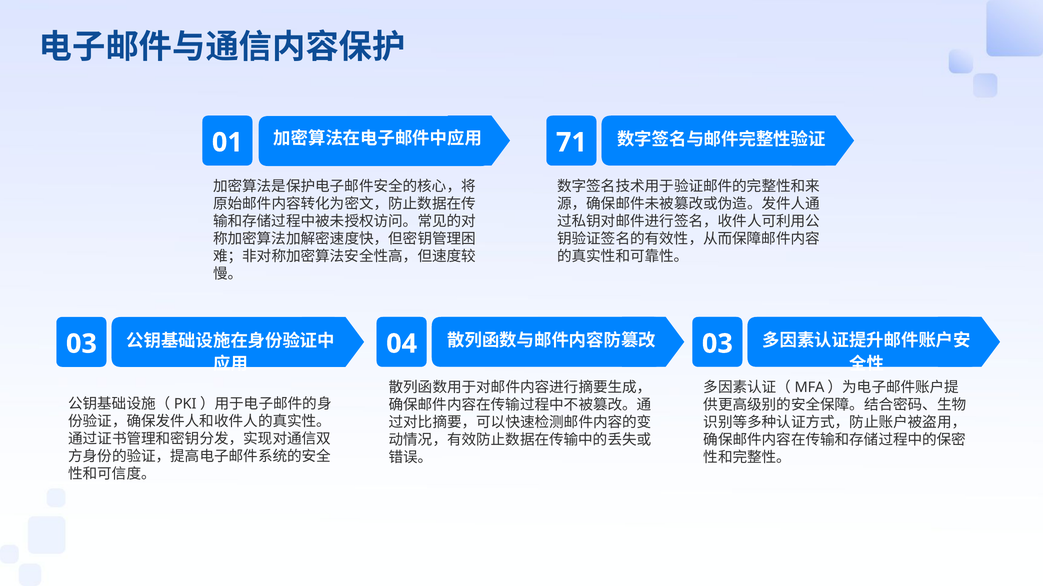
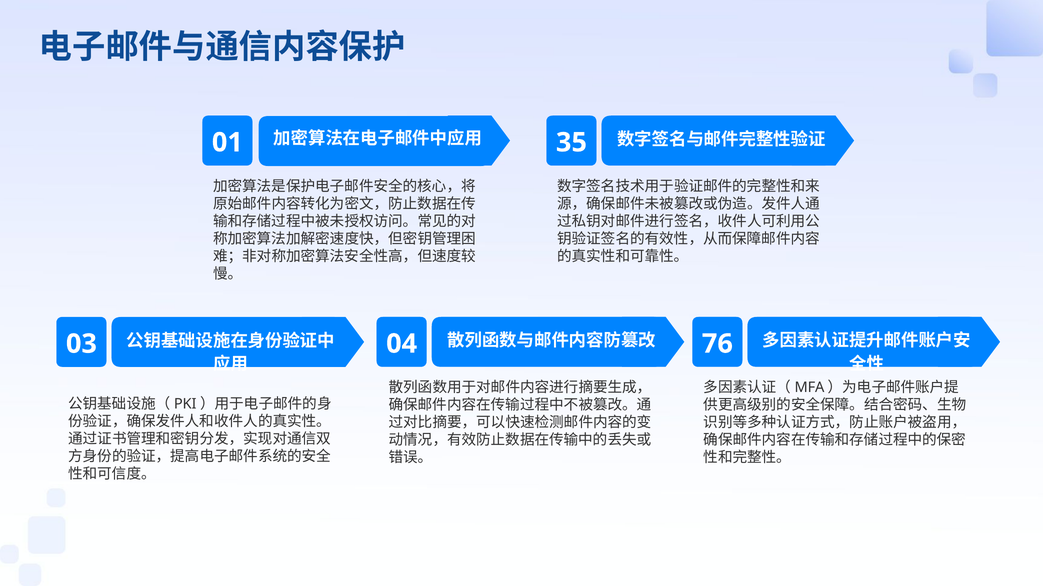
71: 71 -> 35
04 03: 03 -> 76
